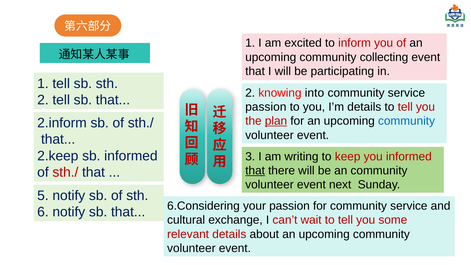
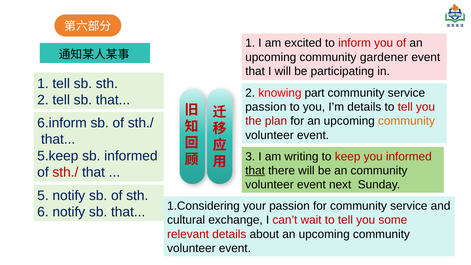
collecting: collecting -> gardener
into: into -> part
plan underline: present -> none
community at (407, 121) colour: blue -> orange
2.inform: 2.inform -> 6.inform
2.keep: 2.keep -> 5.keep
6.Considering: 6.Considering -> 1.Considering
